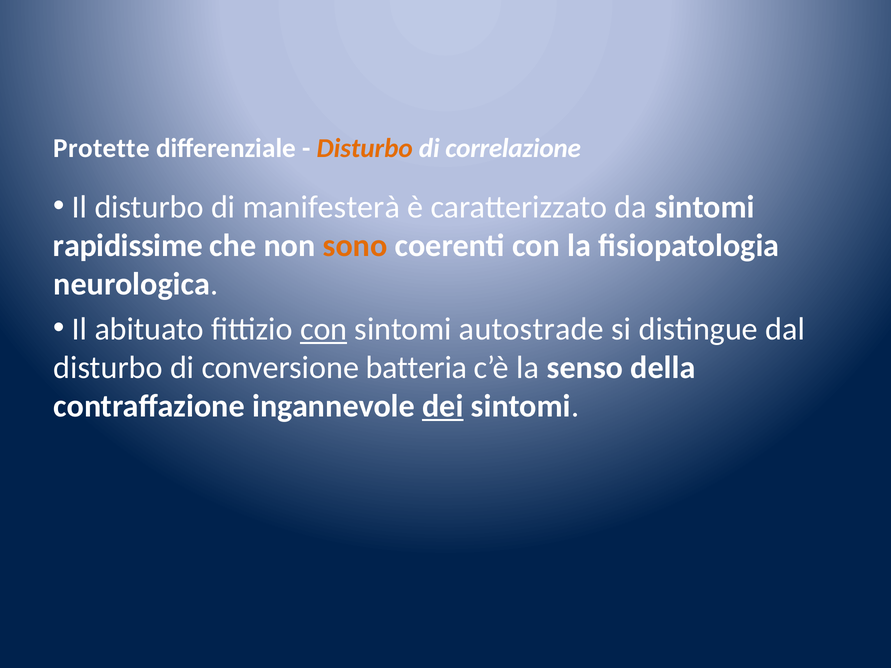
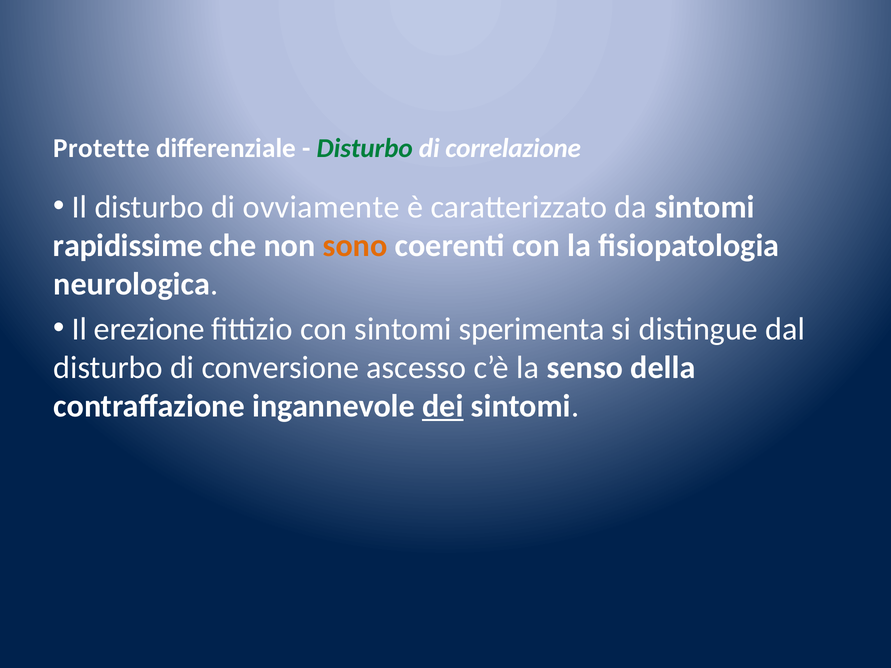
Disturbo at (365, 148) colour: orange -> green
manifesterà: manifesterà -> ovviamente
abituato: abituato -> erezione
con at (324, 329) underline: present -> none
autostrade: autostrade -> sperimenta
batteria: batteria -> ascesso
